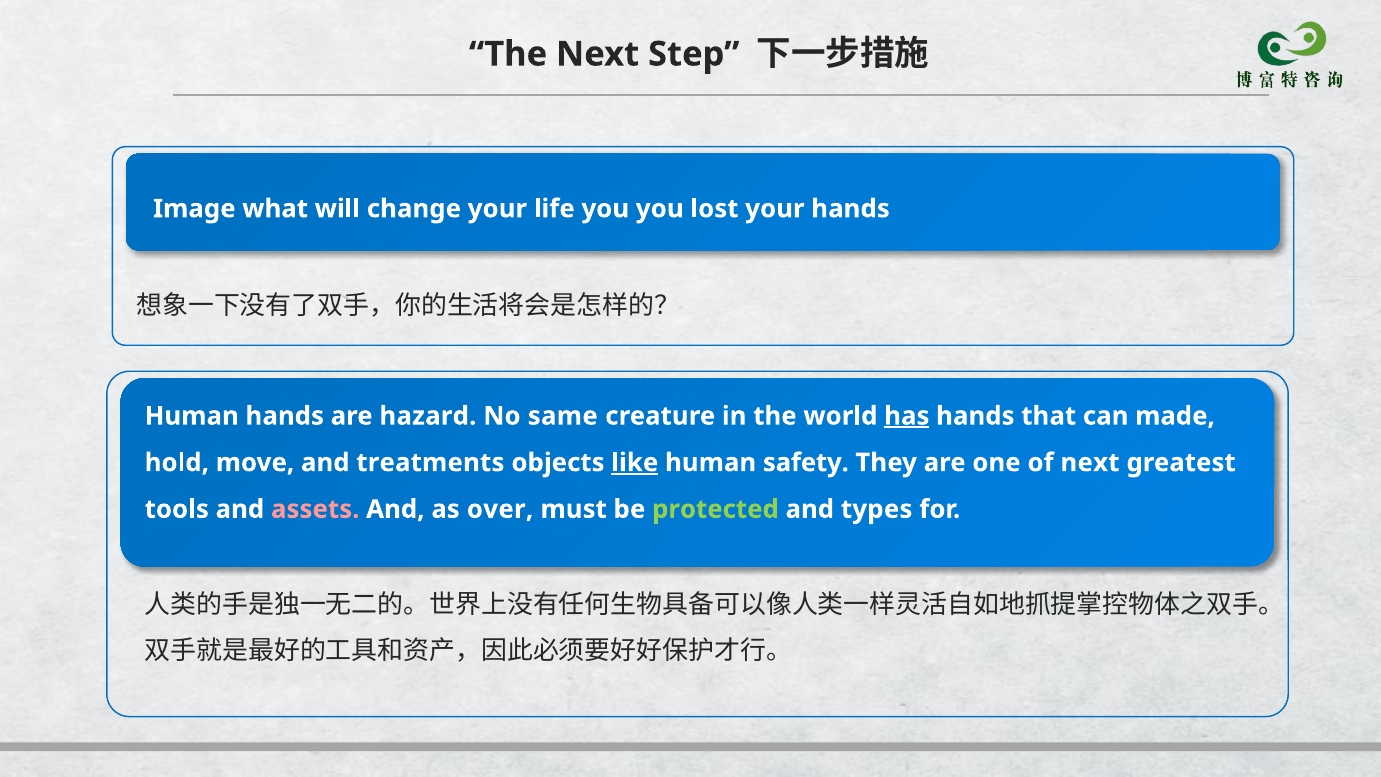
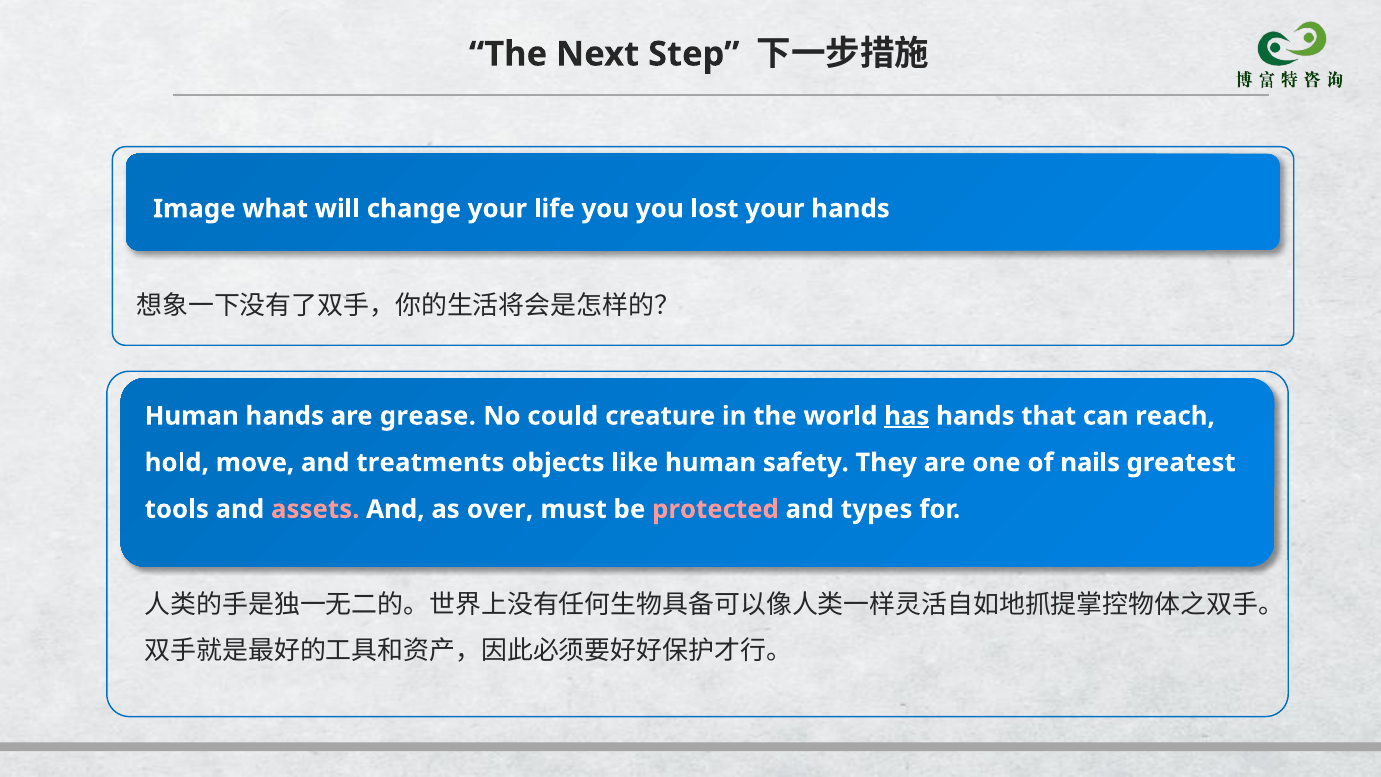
hazard: hazard -> grease
same: same -> could
made: made -> reach
like underline: present -> none
of next: next -> nails
protected colour: light green -> pink
